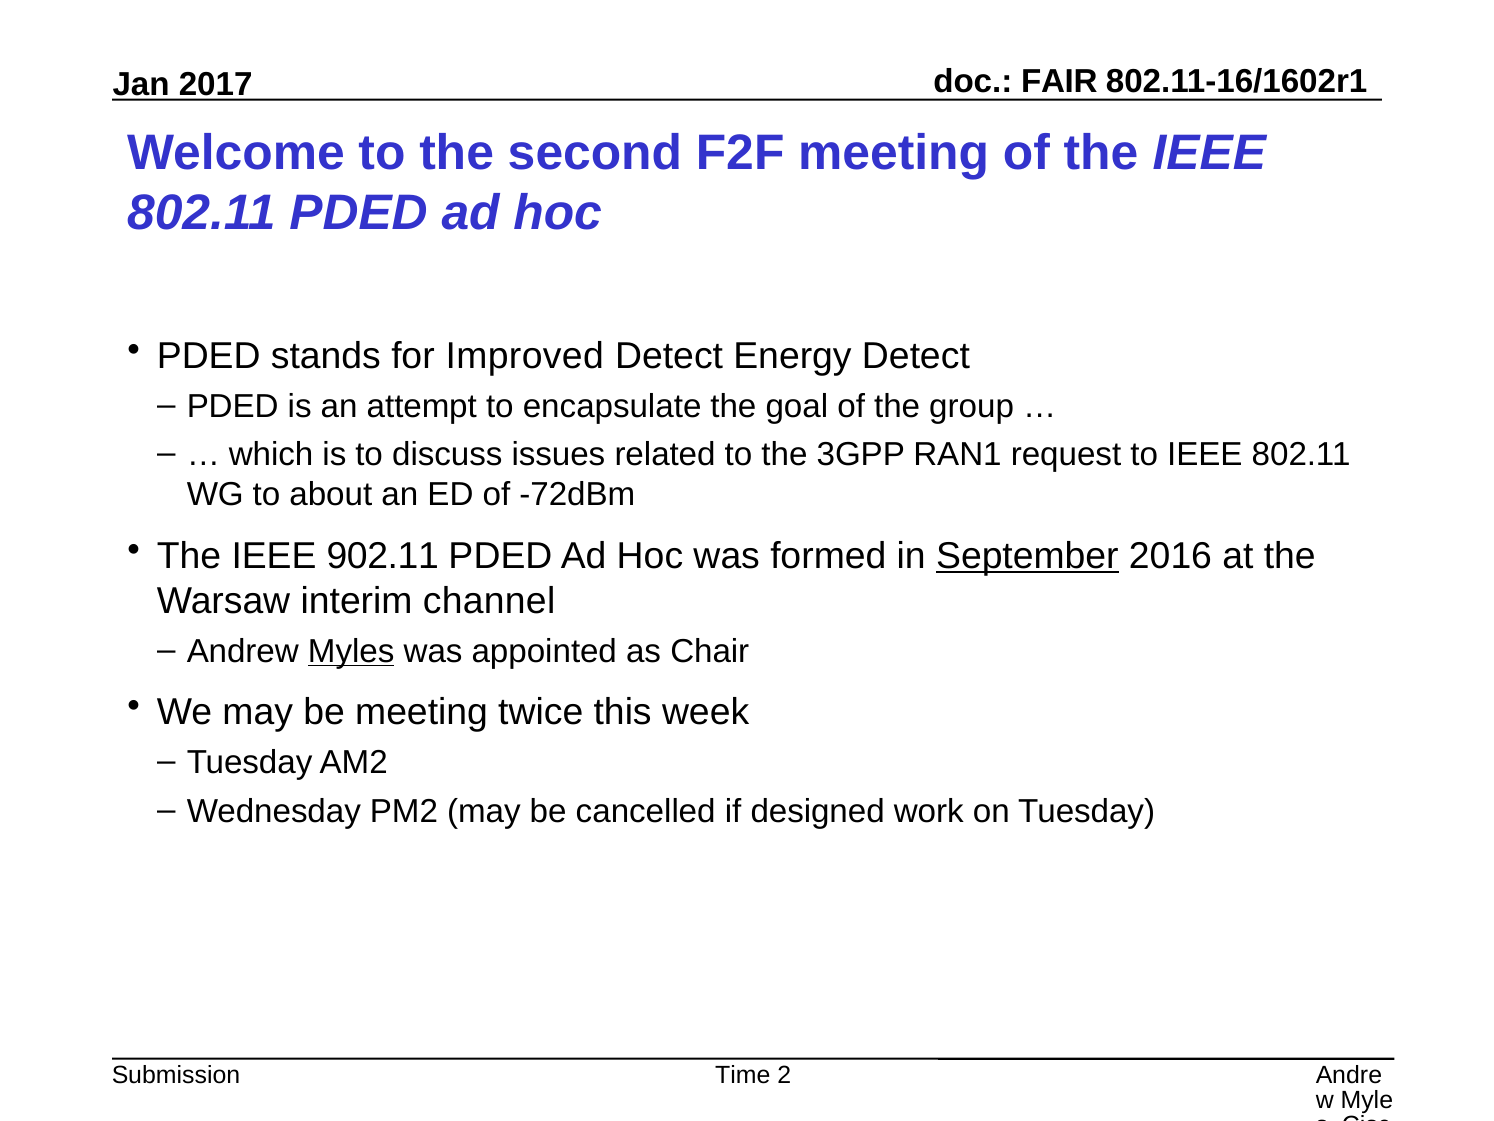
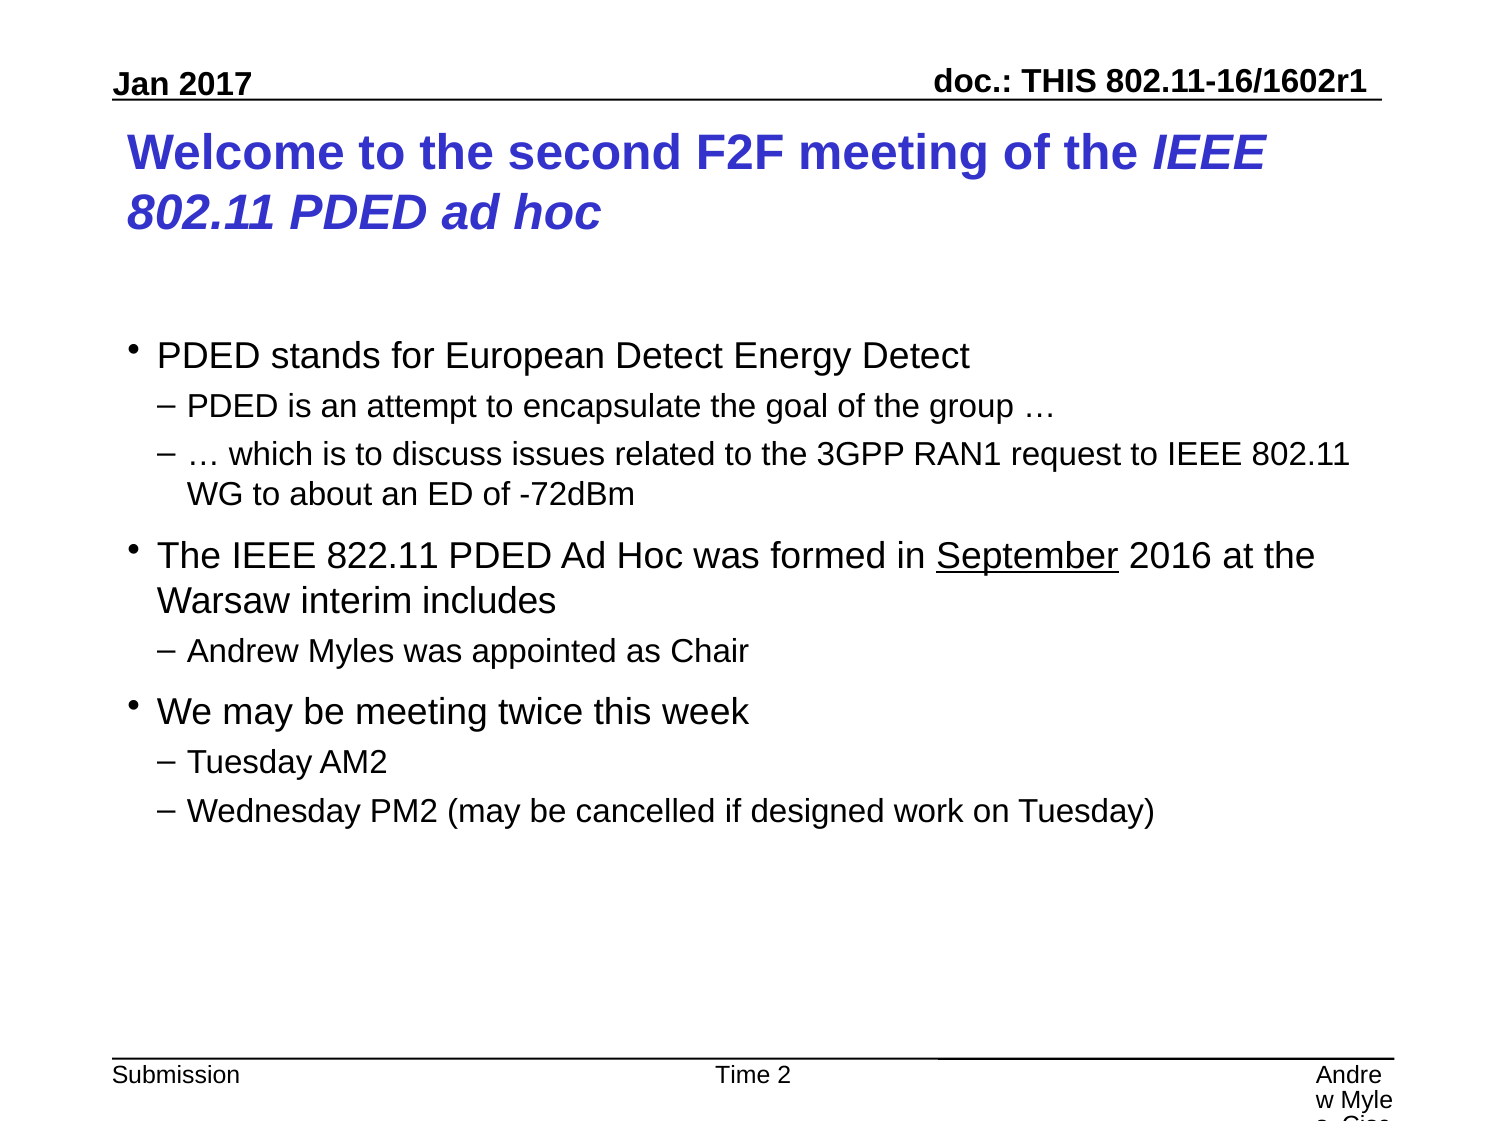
FAIR at (1059, 82): FAIR -> THIS
Improved: Improved -> European
902.11: 902.11 -> 822.11
channel: channel -> includes
Myles underline: present -> none
